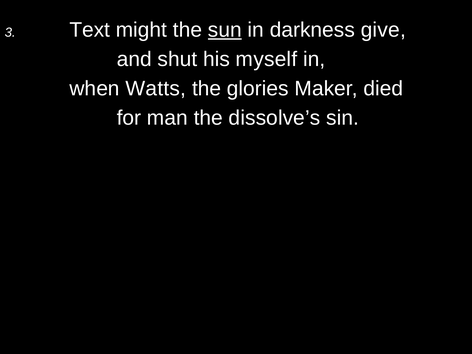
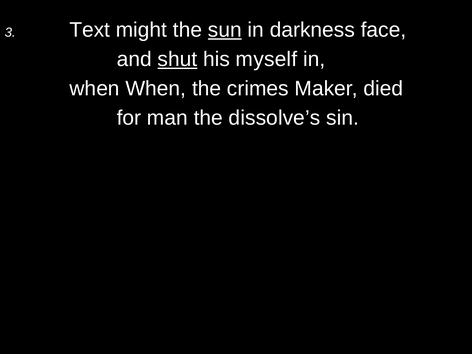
give: give -> face
shut underline: none -> present
when Watts: Watts -> When
glories: glories -> crimes
